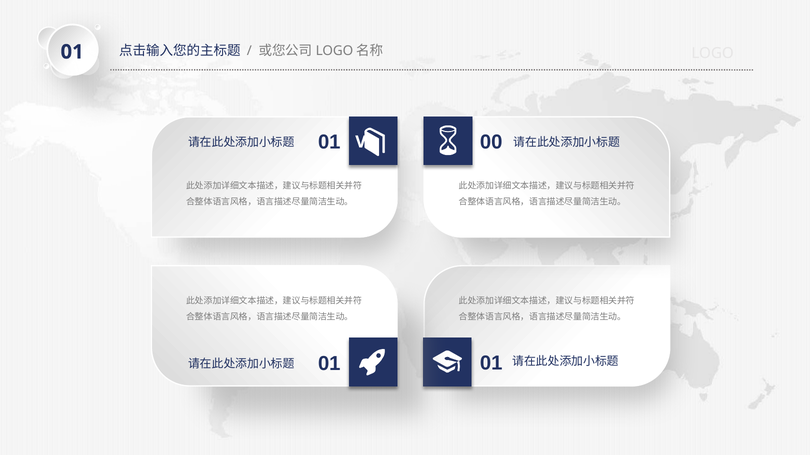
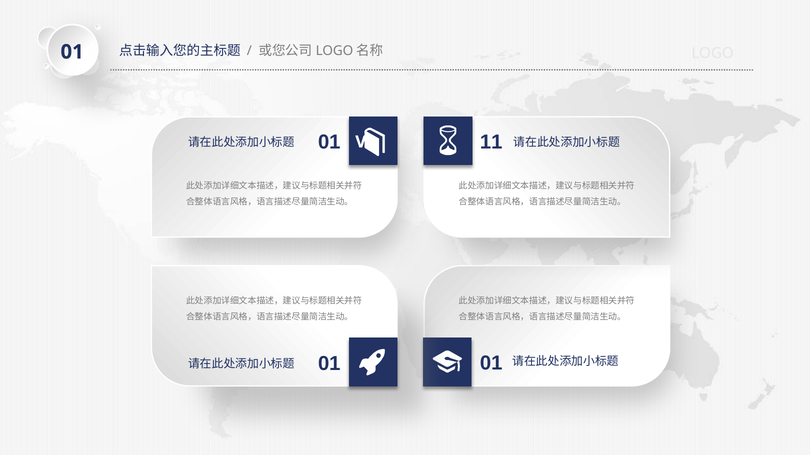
00: 00 -> 11
